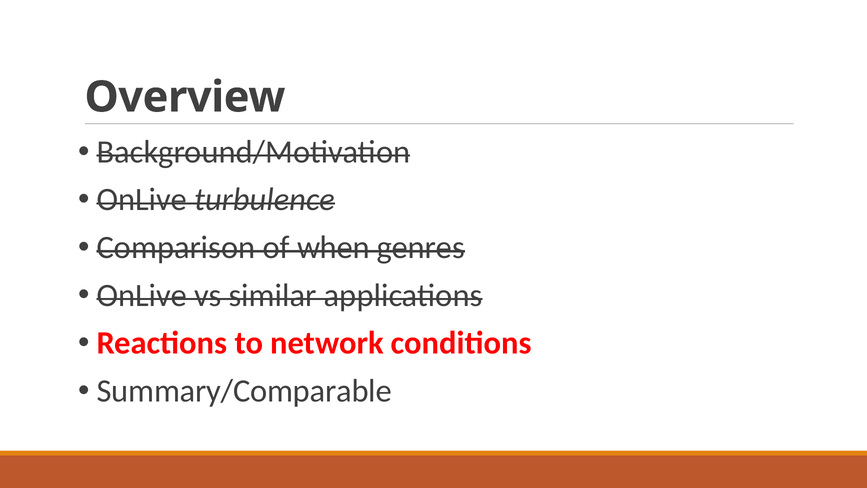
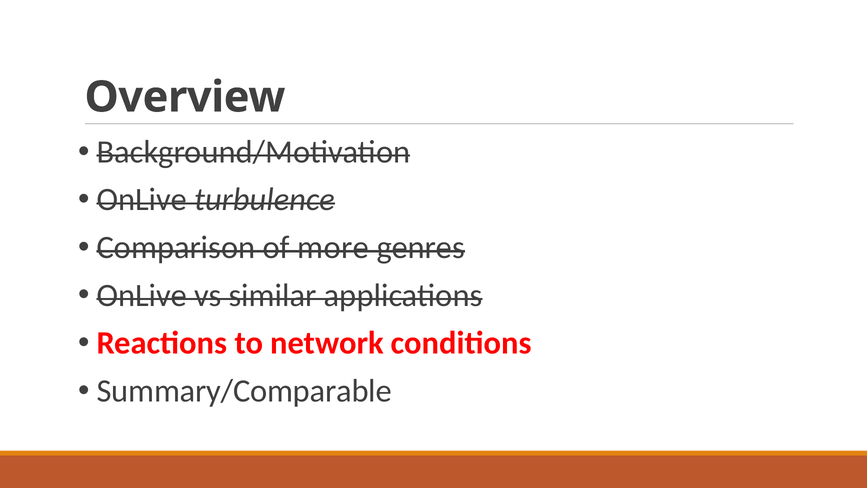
when: when -> more
